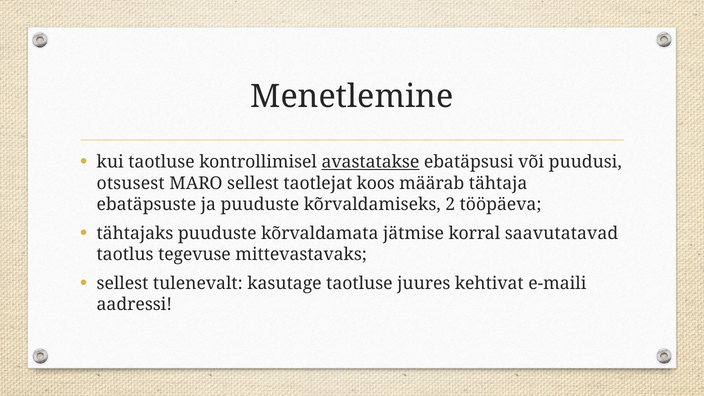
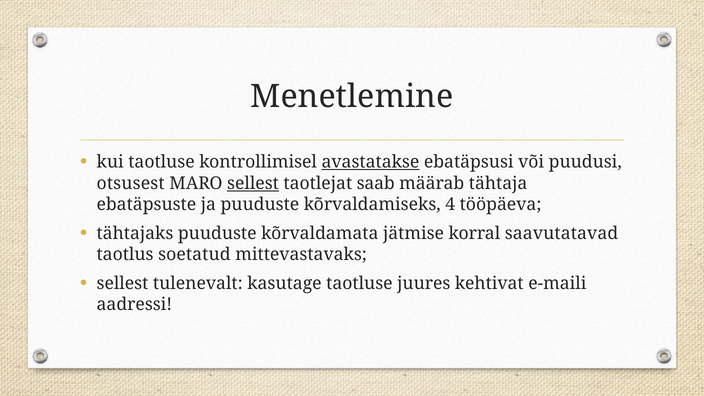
sellest at (253, 183) underline: none -> present
koos: koos -> saab
2: 2 -> 4
tegevuse: tegevuse -> soetatud
